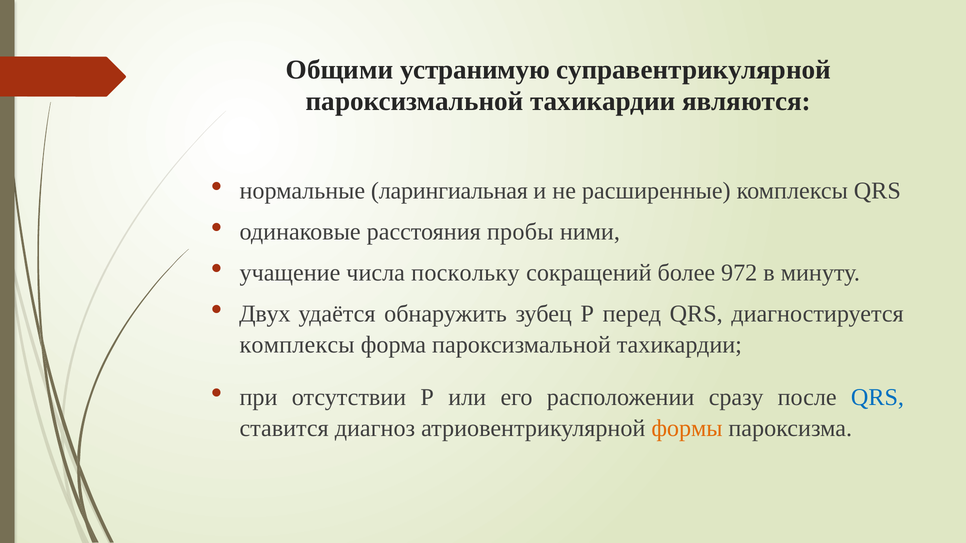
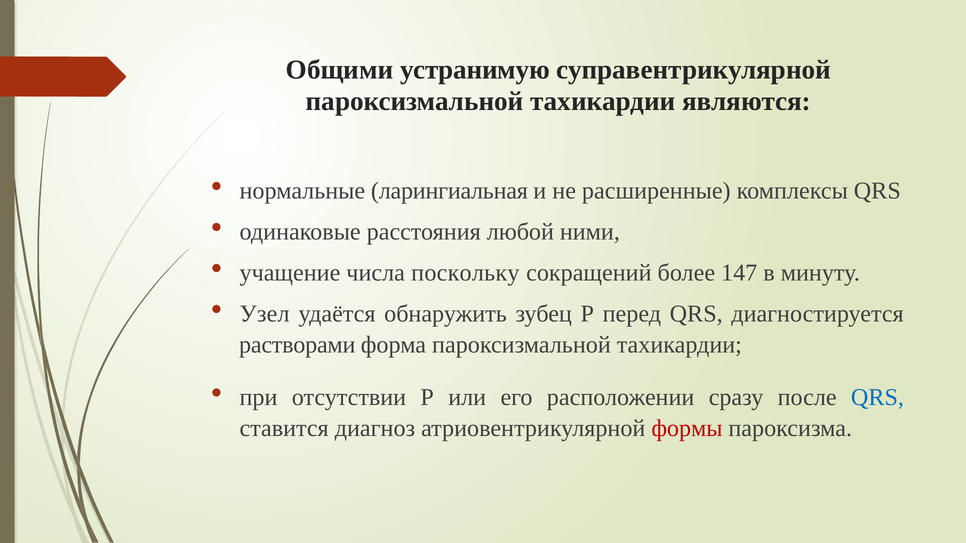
пробы: пробы -> любой
972: 972 -> 147
Двух: Двух -> Узел
комплексы at (297, 345): комплексы -> растворами
формы colour: orange -> red
